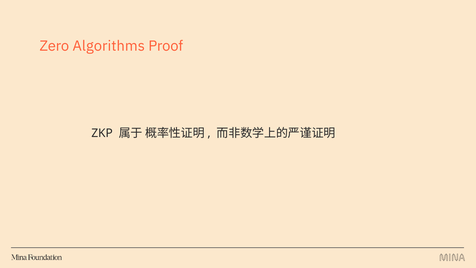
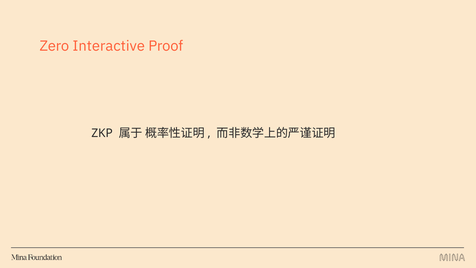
Algorithms: Algorithms -> Interactive
